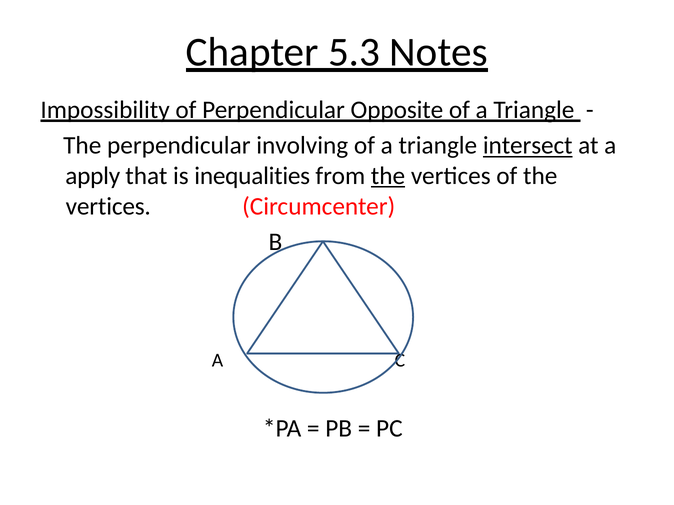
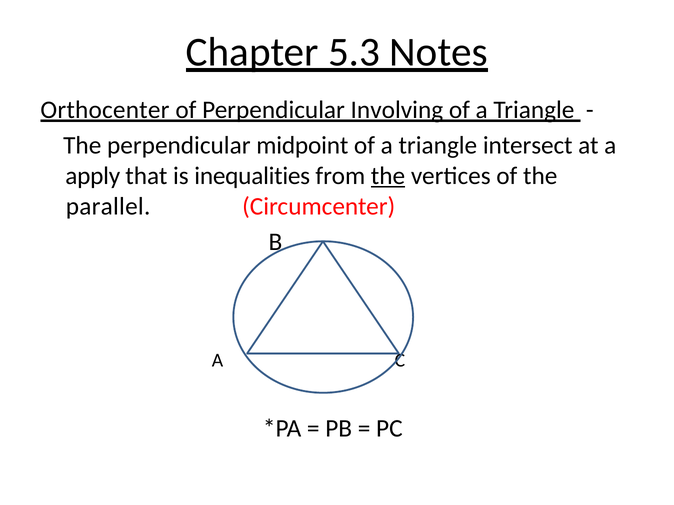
Impossibility: Impossibility -> Orthocenter
Opposite: Opposite -> Involving
involving: involving -> midpoint
intersect underline: present -> none
vertices at (108, 207): vertices -> parallel
